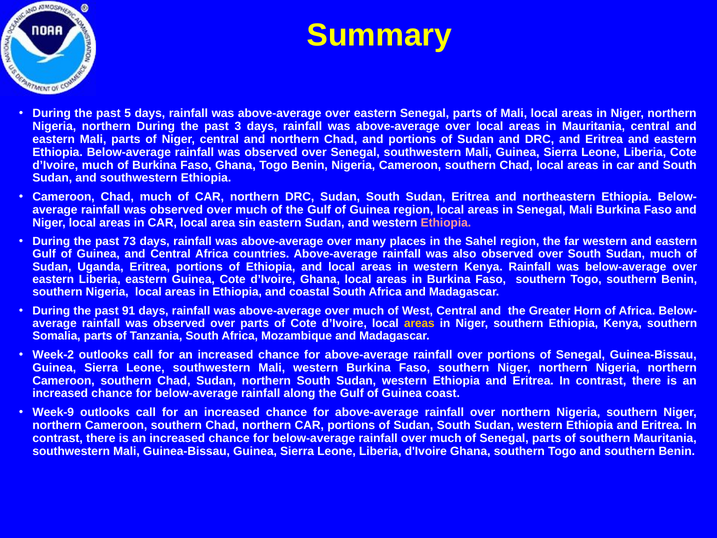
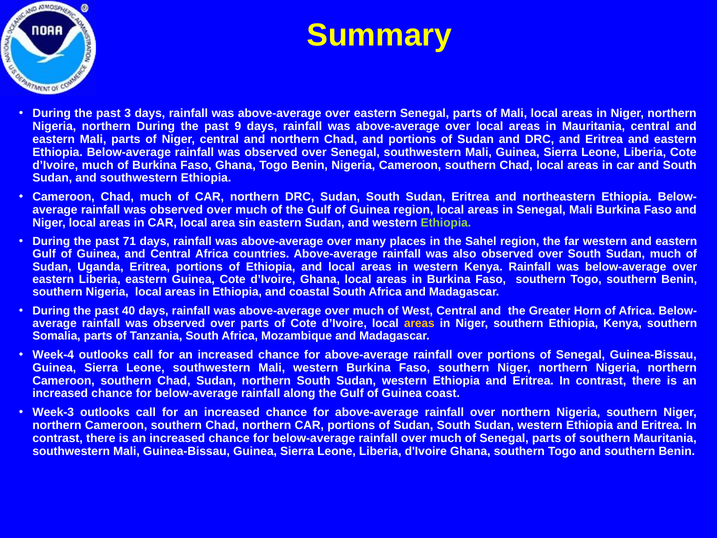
5: 5 -> 3
3: 3 -> 9
Ethiopia at (446, 223) colour: pink -> light green
73: 73 -> 71
91: 91 -> 40
Week-2: Week-2 -> Week-4
Week-9: Week-9 -> Week-3
